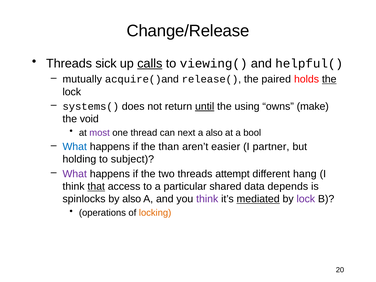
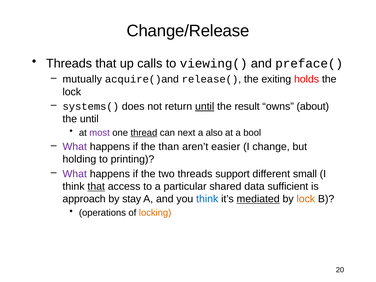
Threads sick: sick -> that
calls underline: present -> none
helpful(: helpful( -> preface(
paired: paired -> exiting
the at (329, 79) underline: present -> none
using: using -> result
make: make -> about
the void: void -> until
thread underline: none -> present
What at (75, 147) colour: blue -> purple
partner: partner -> change
subject: subject -> printing
attempt: attempt -> support
hang: hang -> small
depends: depends -> sufficient
spinlocks: spinlocks -> approach
by also: also -> stay
think at (207, 199) colour: purple -> blue
lock at (306, 199) colour: purple -> orange
